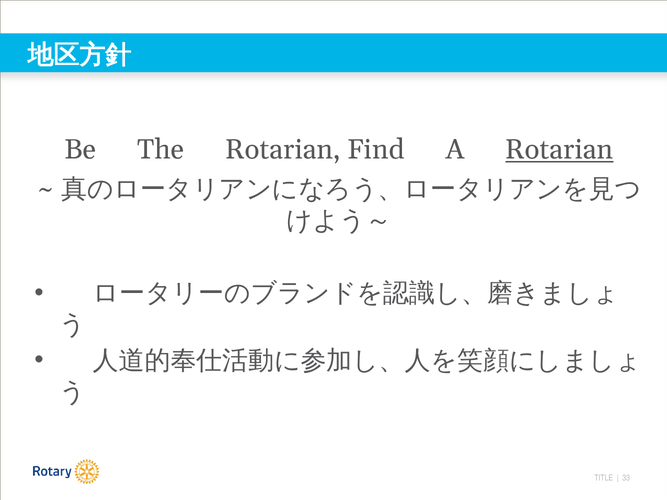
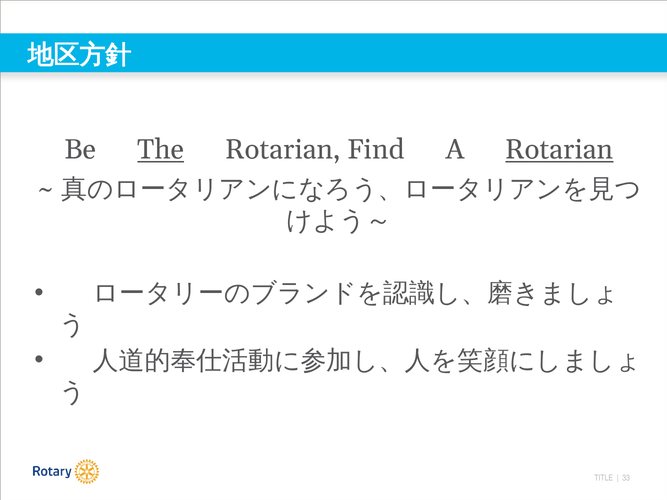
The underline: none -> present
